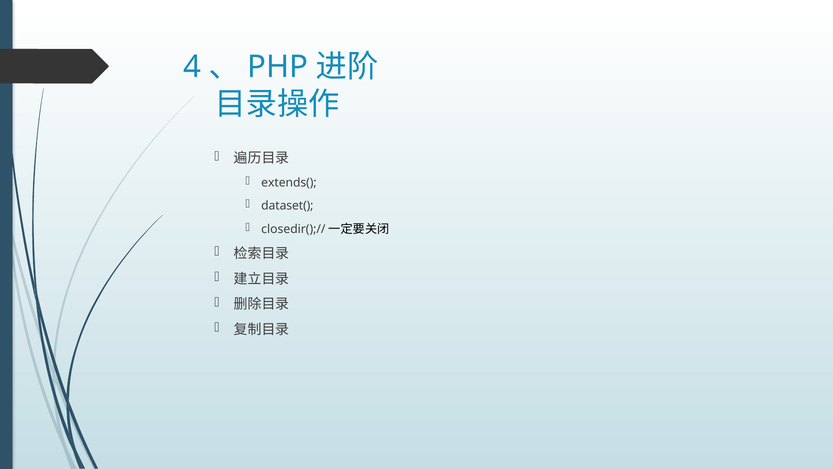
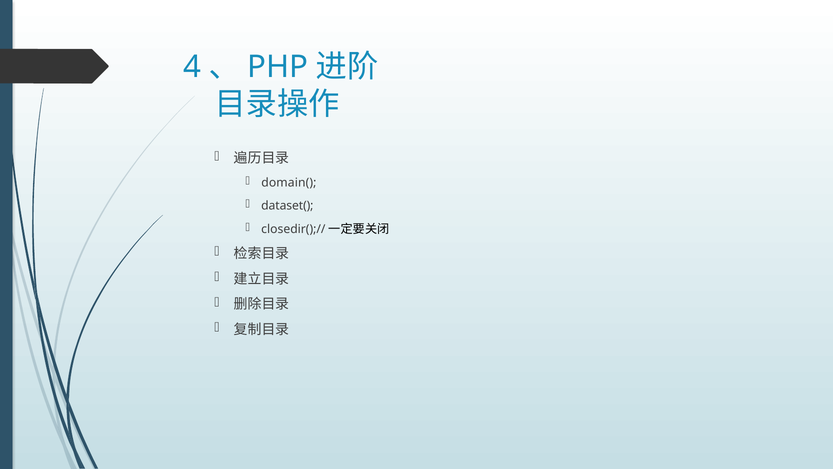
extends(: extends( -> domain(
